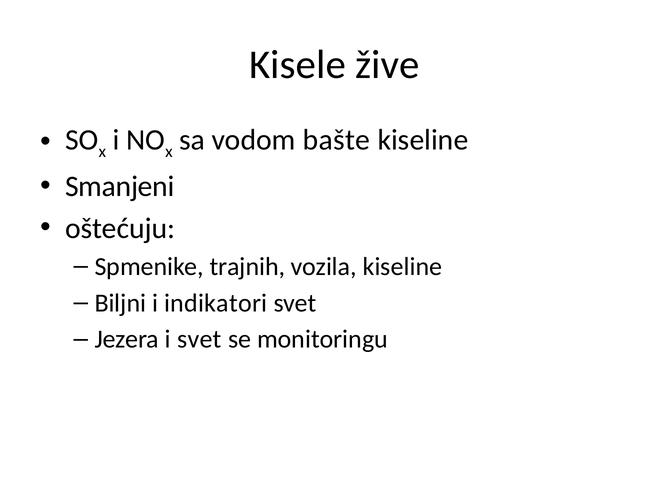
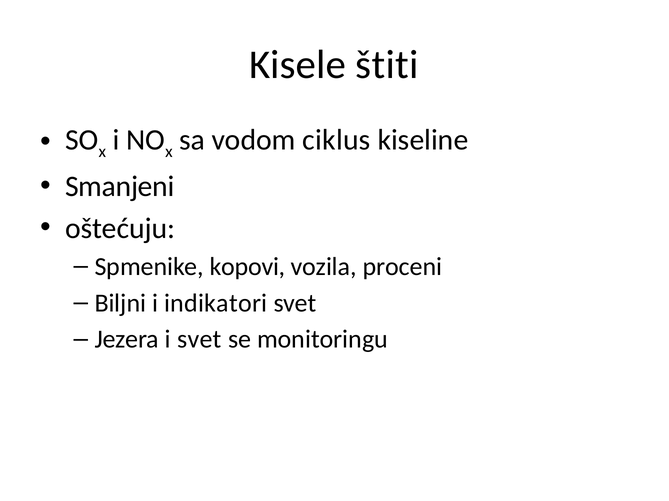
žive: žive -> štiti
bašte: bašte -> ciklus
trajnih: trajnih -> kopovi
vozila kiseline: kiseline -> proceni
